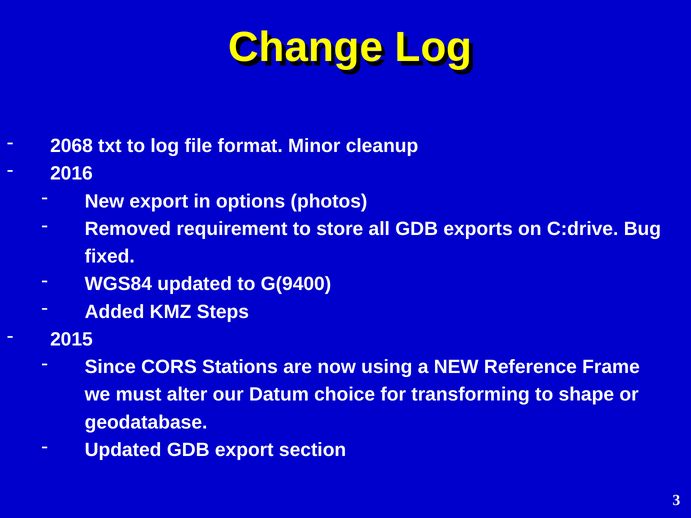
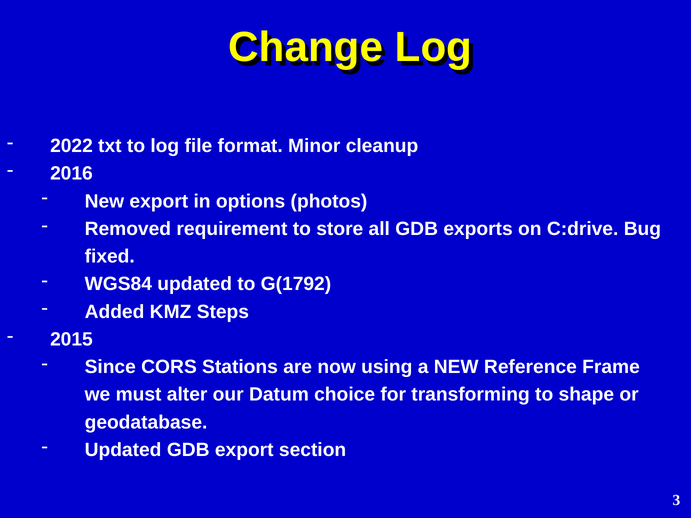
2068: 2068 -> 2022
G(9400: G(9400 -> G(1792
